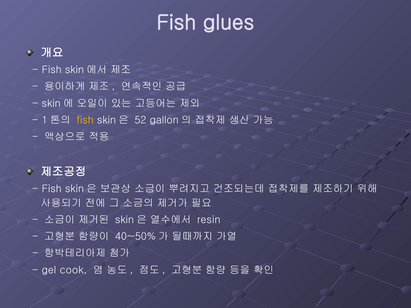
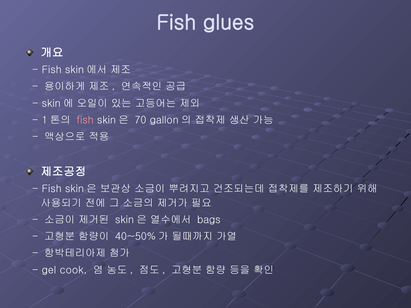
fish at (85, 120) colour: yellow -> pink
52: 52 -> 70
resin: resin -> bags
